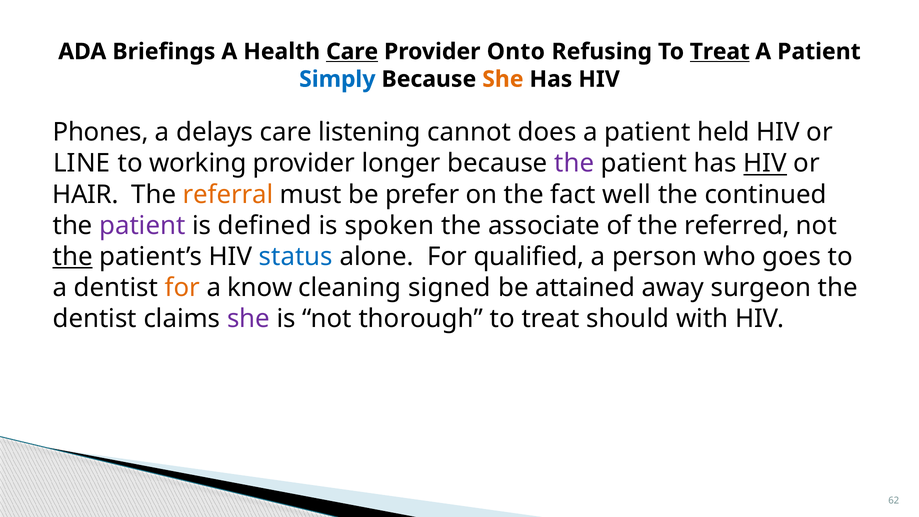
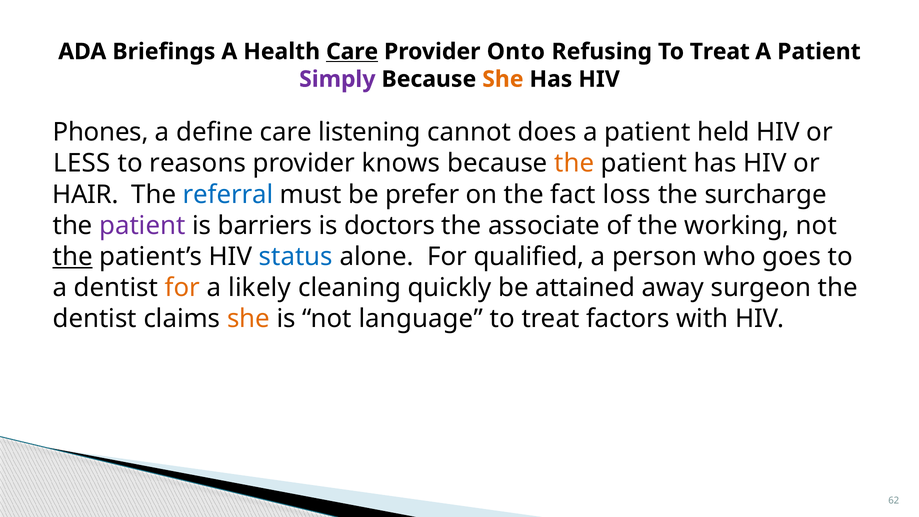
Treat at (720, 52) underline: present -> none
Simply colour: blue -> purple
delays: delays -> define
LINE: LINE -> LESS
working: working -> reasons
longer: longer -> knows
the at (574, 163) colour: purple -> orange
HIV at (765, 163) underline: present -> none
referral colour: orange -> blue
well: well -> loss
continued: continued -> surcharge
defined: defined -> barriers
spoken: spoken -> doctors
referred: referred -> working
know: know -> likely
signed: signed -> quickly
she at (248, 319) colour: purple -> orange
thorough: thorough -> language
should: should -> factors
